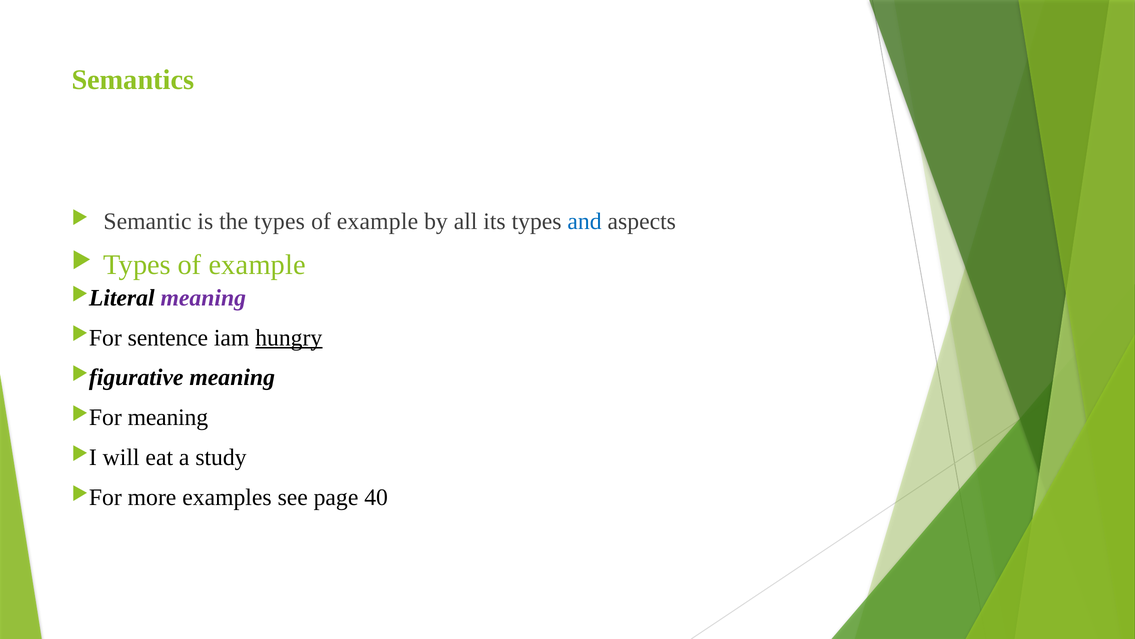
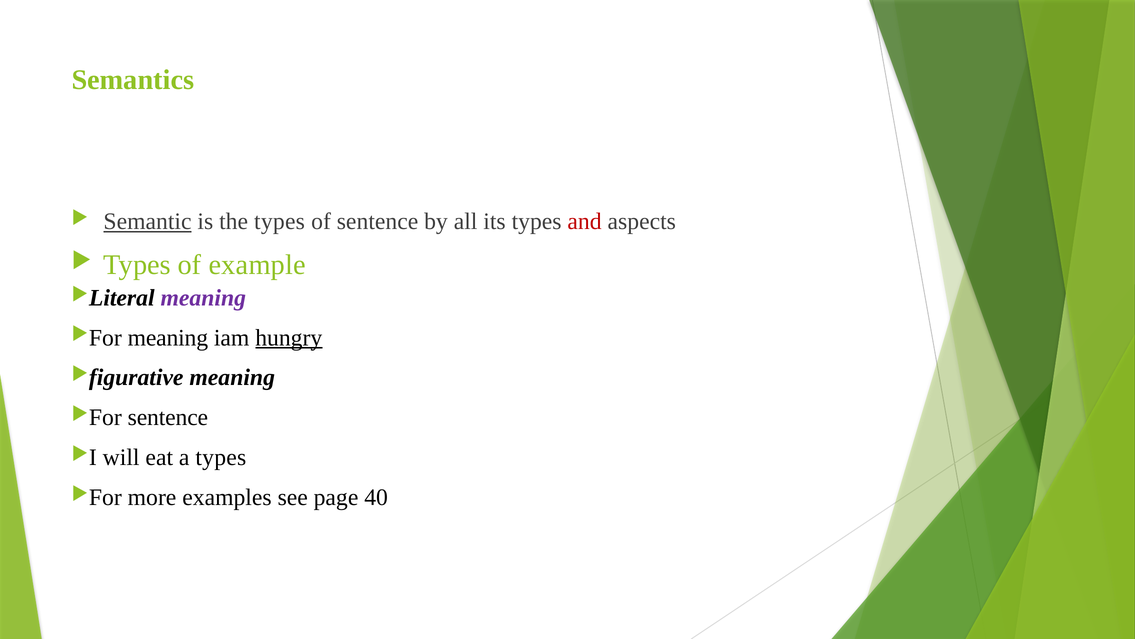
Semantic underline: none -> present
example at (377, 221): example -> sentence
and colour: blue -> red
sentence at (168, 337): sentence -> meaning
meaning at (168, 417): meaning -> sentence
a study: study -> types
